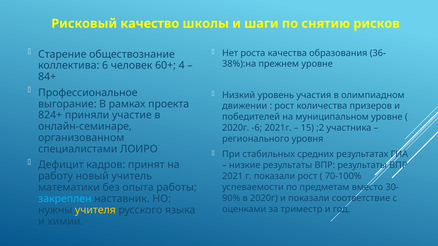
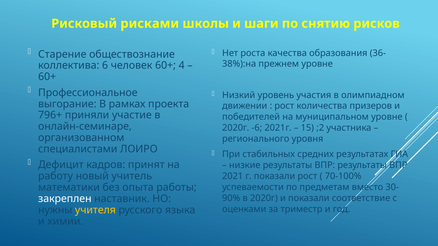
качество: качество -> рисками
84+ at (47, 77): 84+ -> 60+
824+: 824+ -> 796+
закреплен colour: light blue -> white
